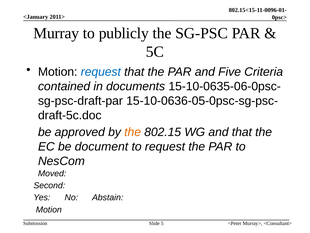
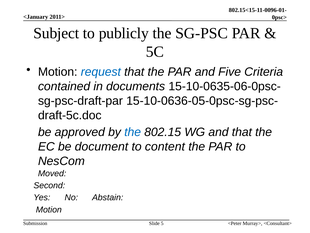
Murray: Murray -> Subject
the at (133, 132) colour: orange -> blue
to request: request -> content
